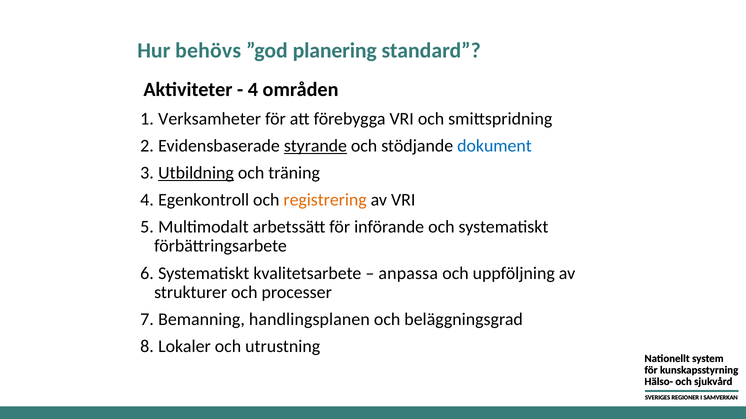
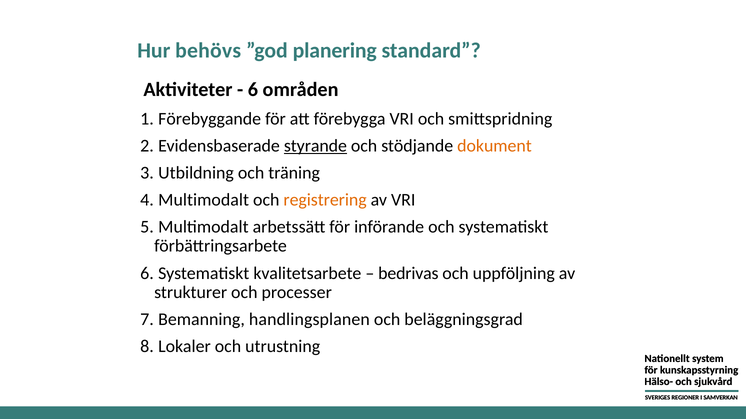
4 at (253, 90): 4 -> 6
Verksamheter: Verksamheter -> Förebyggande
dokument colour: blue -> orange
Utbildning underline: present -> none
Egenkontroll at (204, 200): Egenkontroll -> Multimodalt
anpassa: anpassa -> bedrivas
